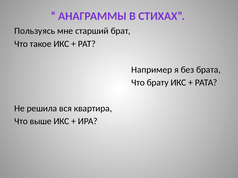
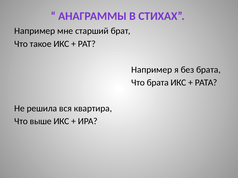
Пользуясь at (35, 31): Пользуясь -> Например
Что брату: брату -> брата
